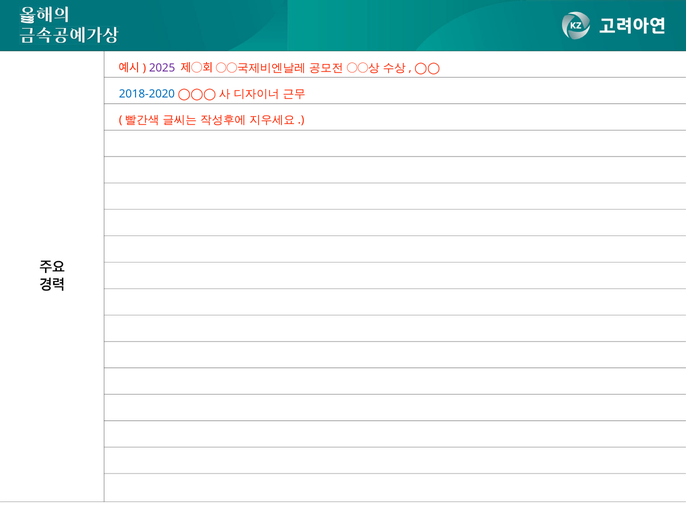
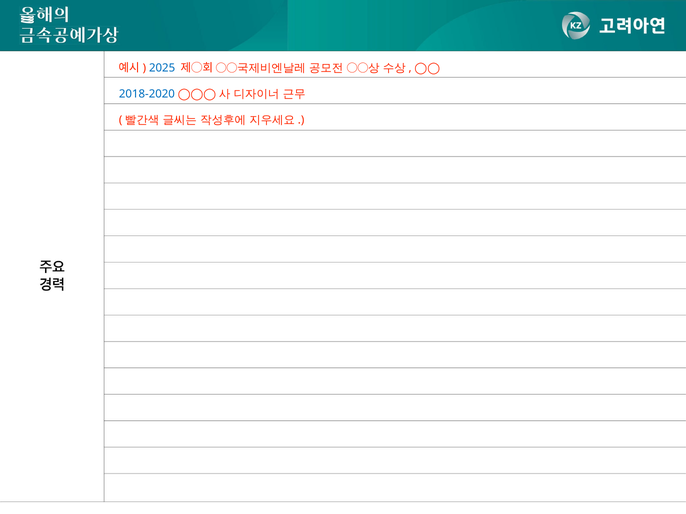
2025 colour: purple -> blue
